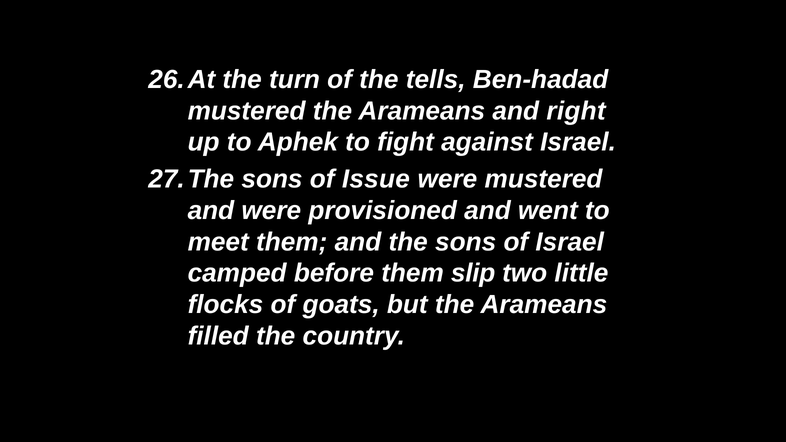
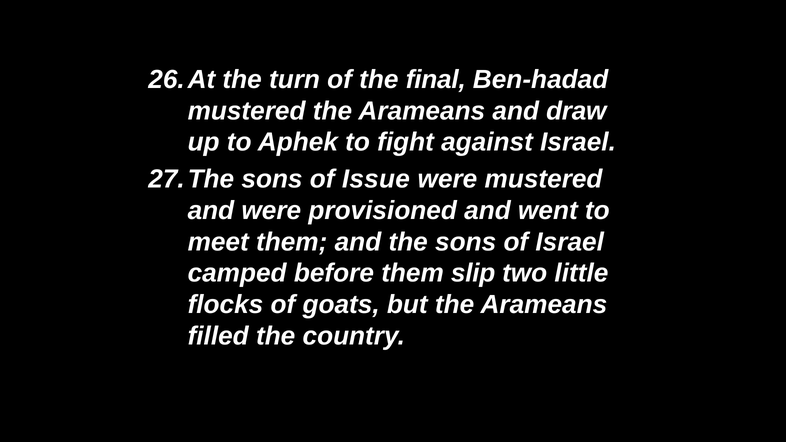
tells: tells -> final
right: right -> draw
